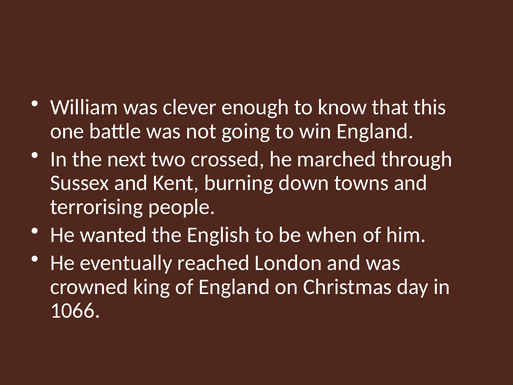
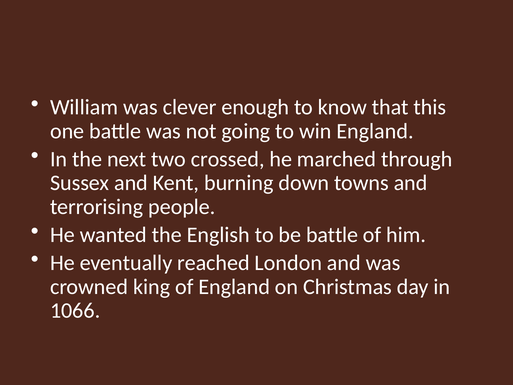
be when: when -> battle
